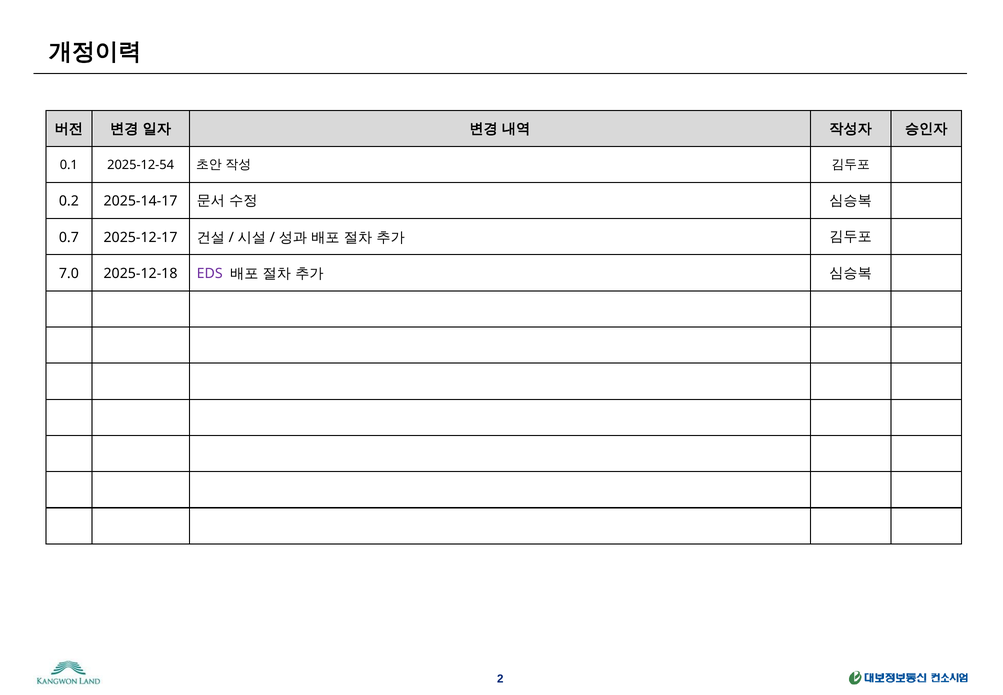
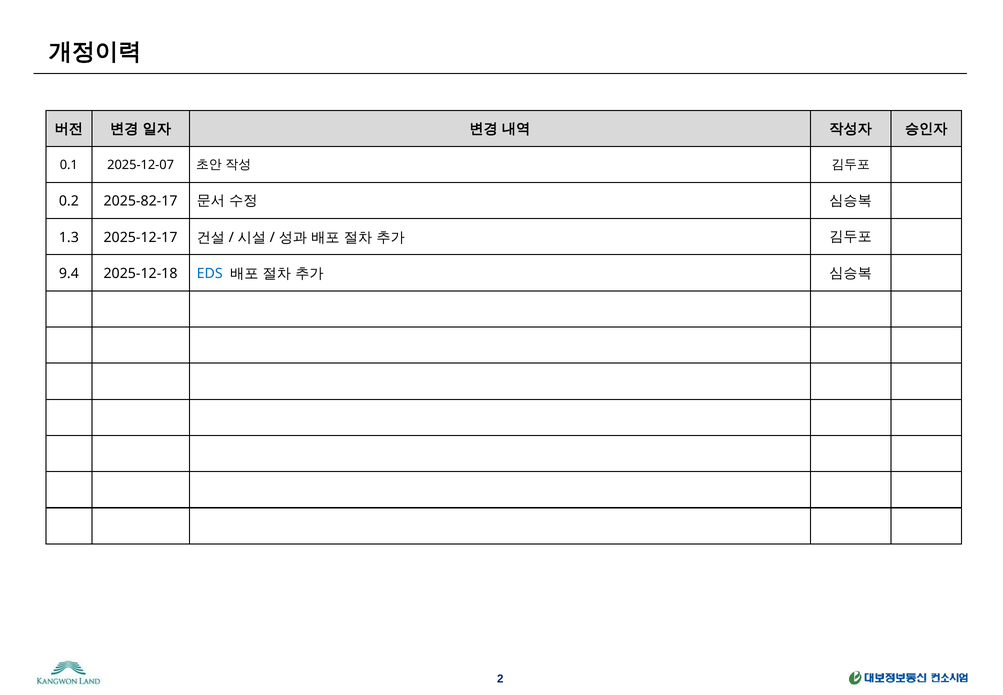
2025-12-54: 2025-12-54 -> 2025-12-07
2025-14-17: 2025-14-17 -> 2025-82-17
0.7: 0.7 -> 1.3
7.0: 7.0 -> 9.4
EDS colour: purple -> blue
